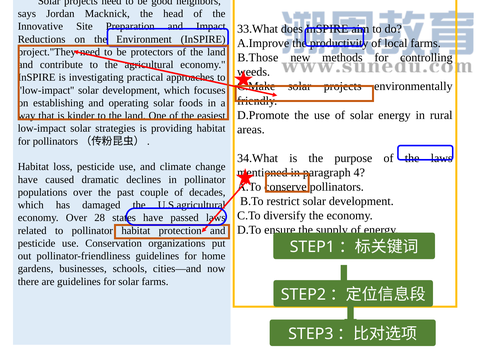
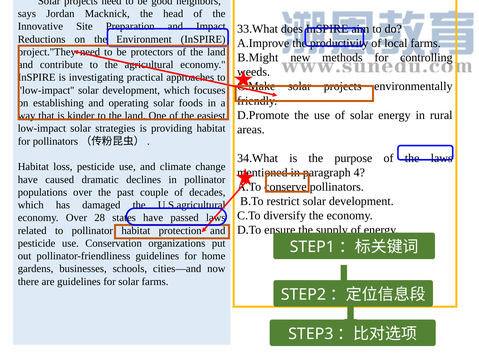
B.Those: B.Those -> B.Might
